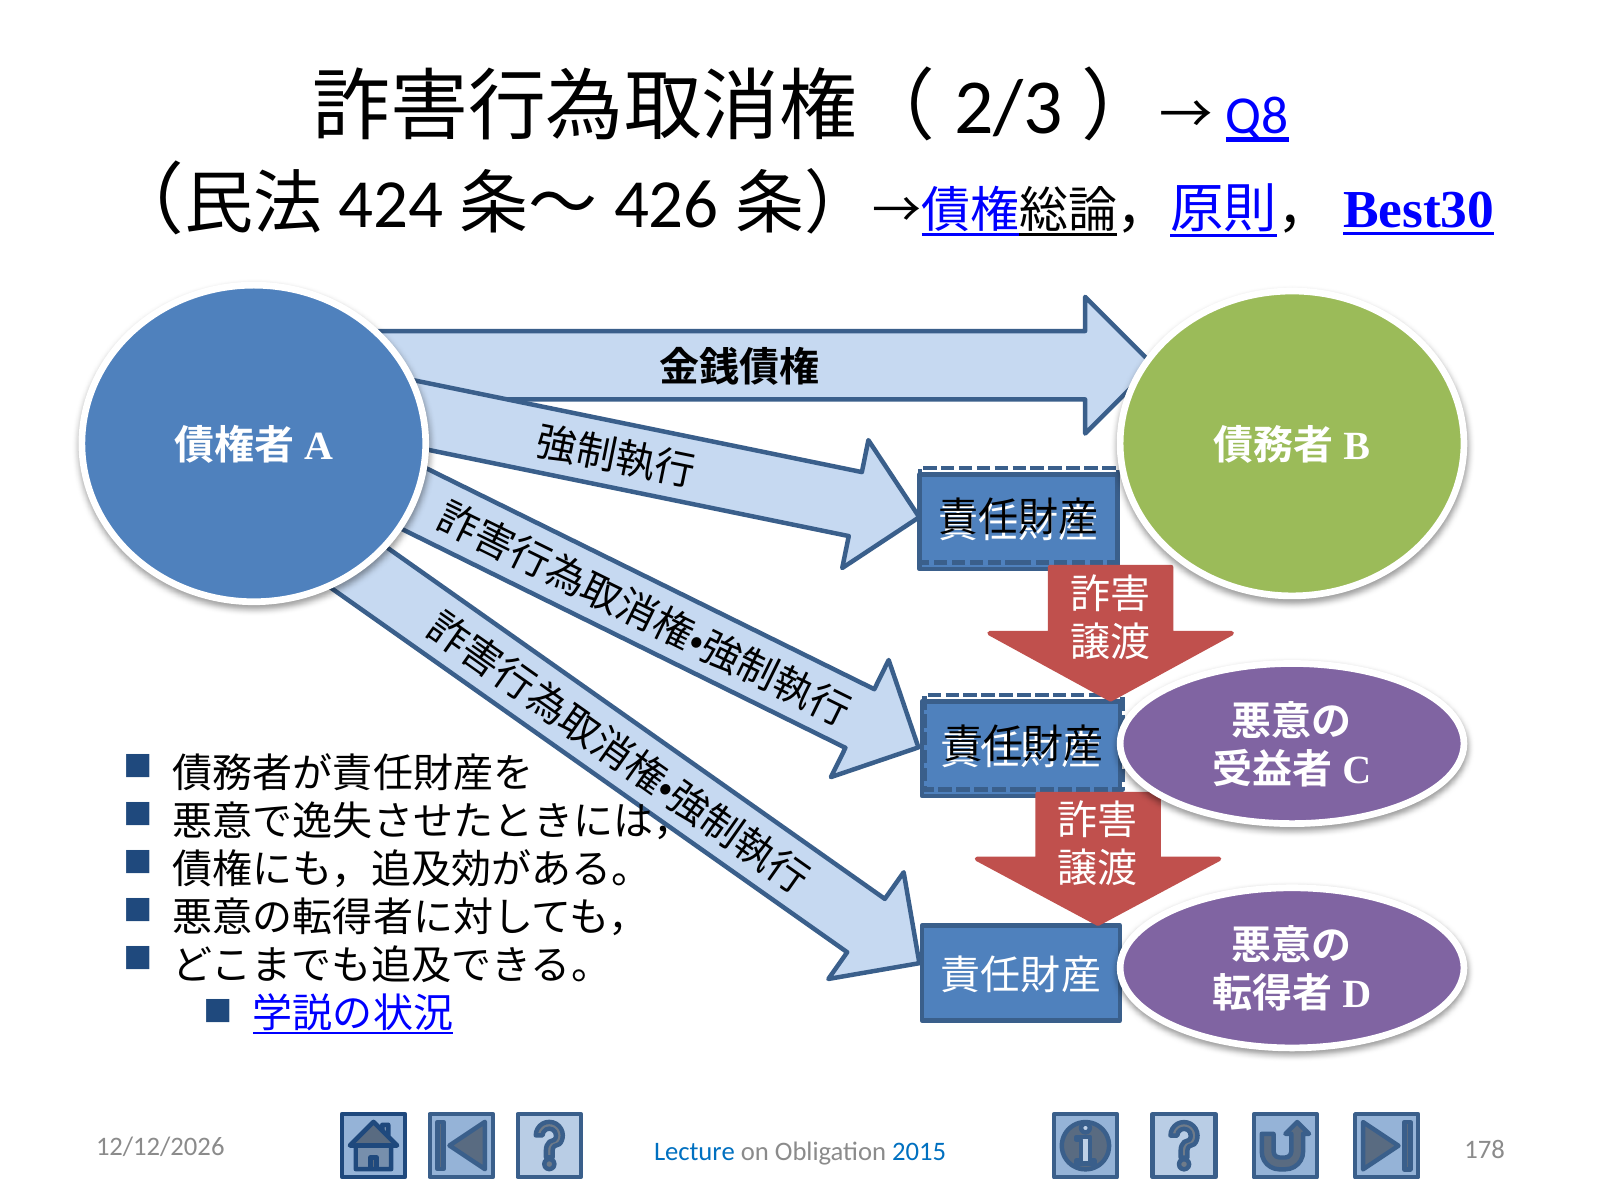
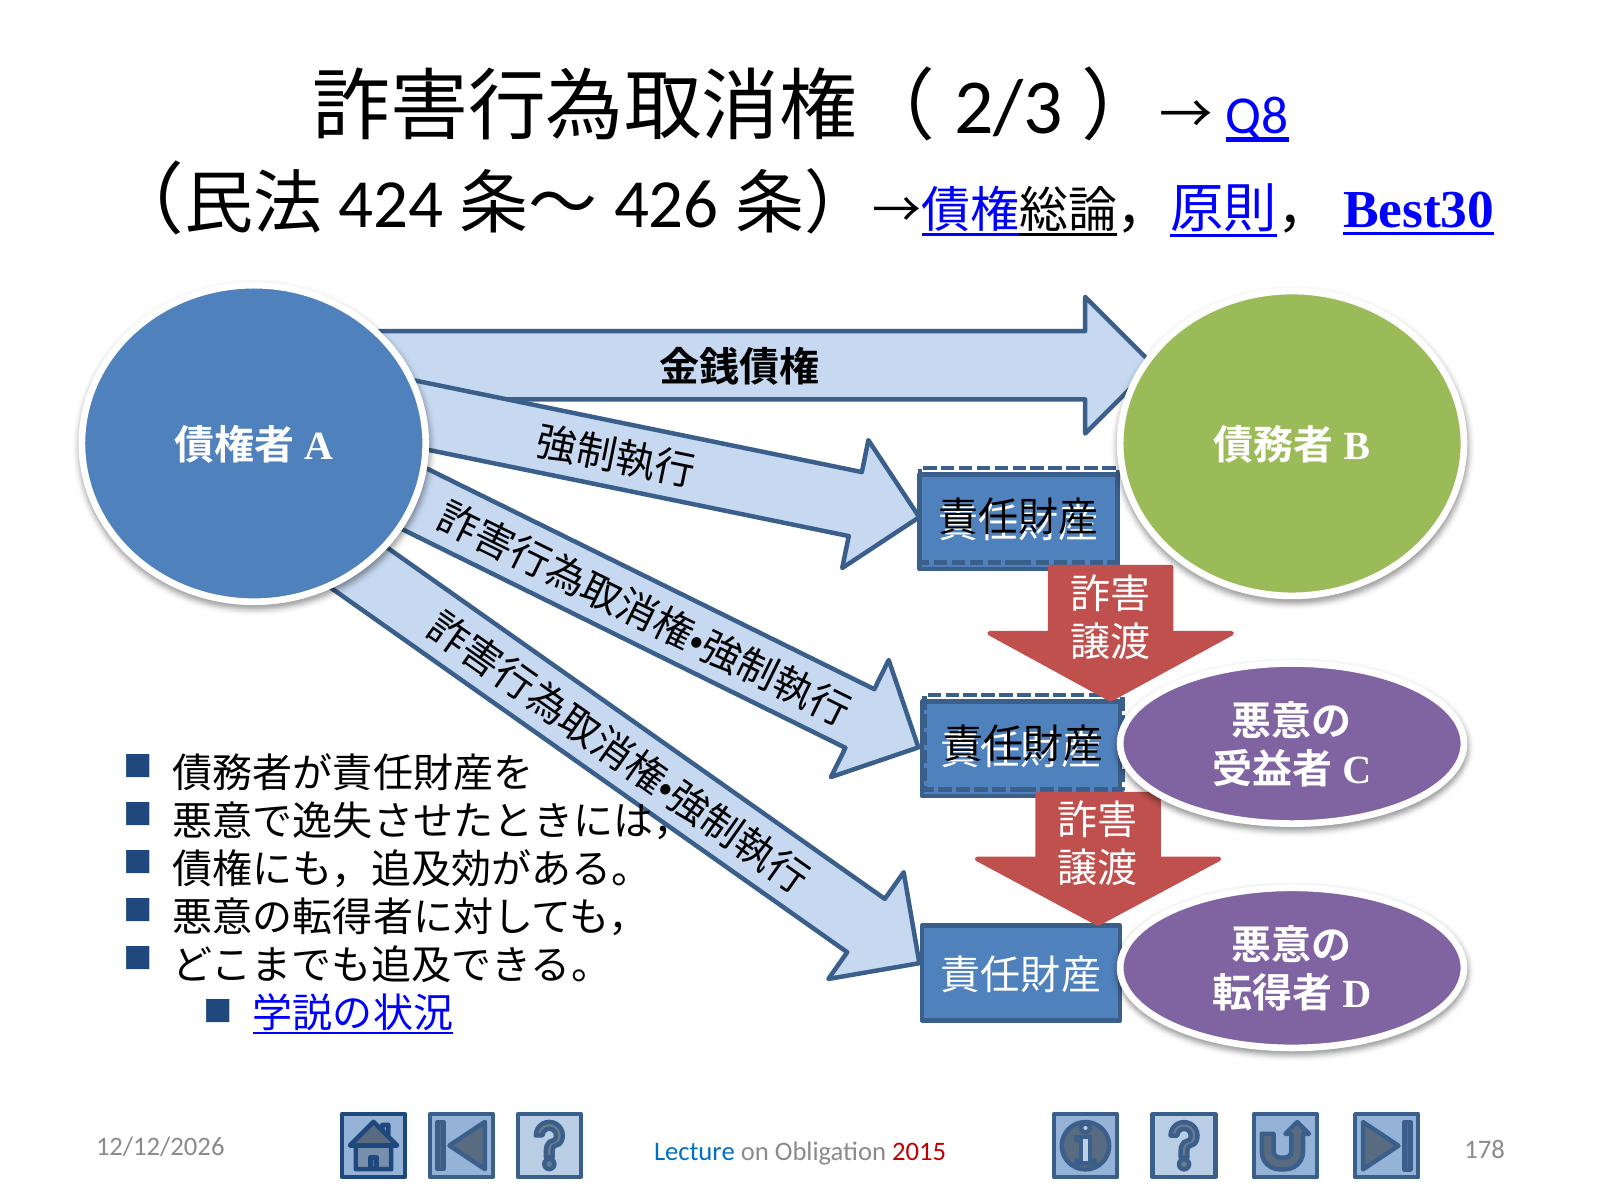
2015 colour: blue -> red
